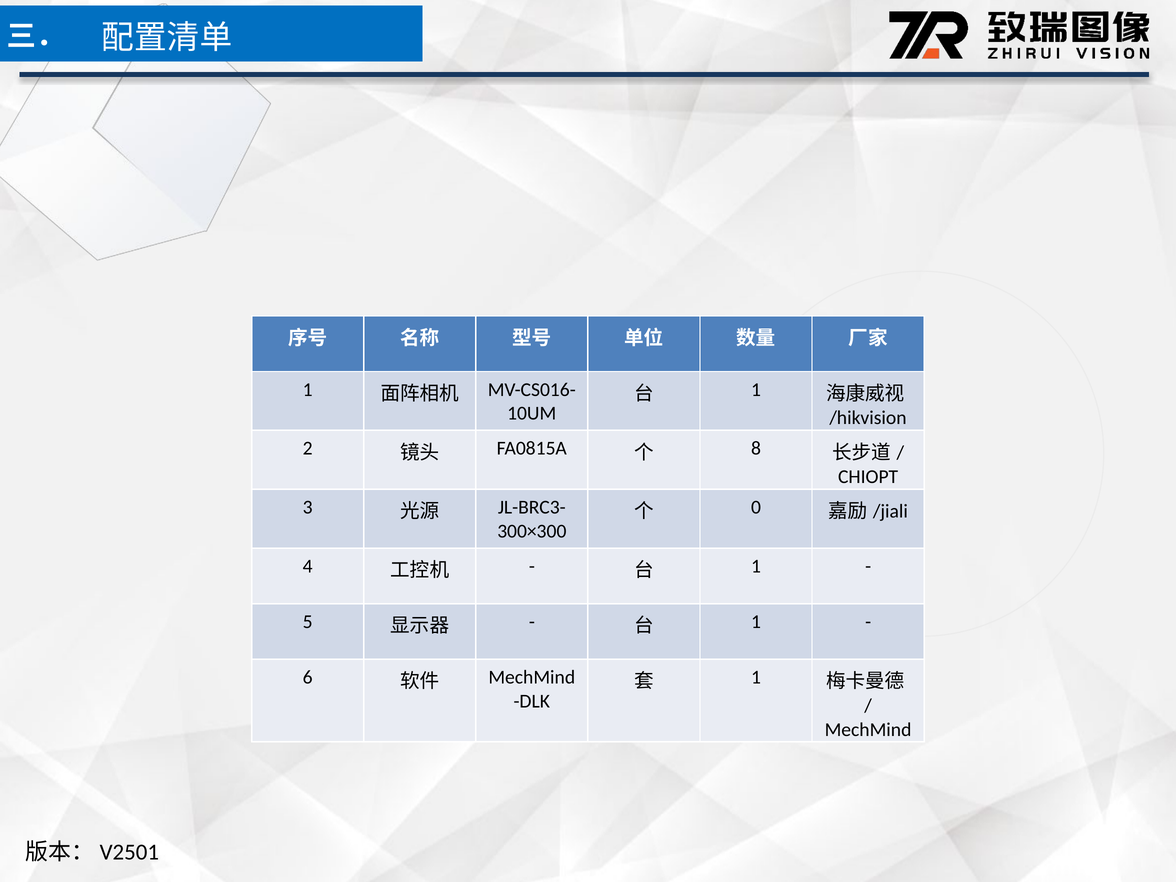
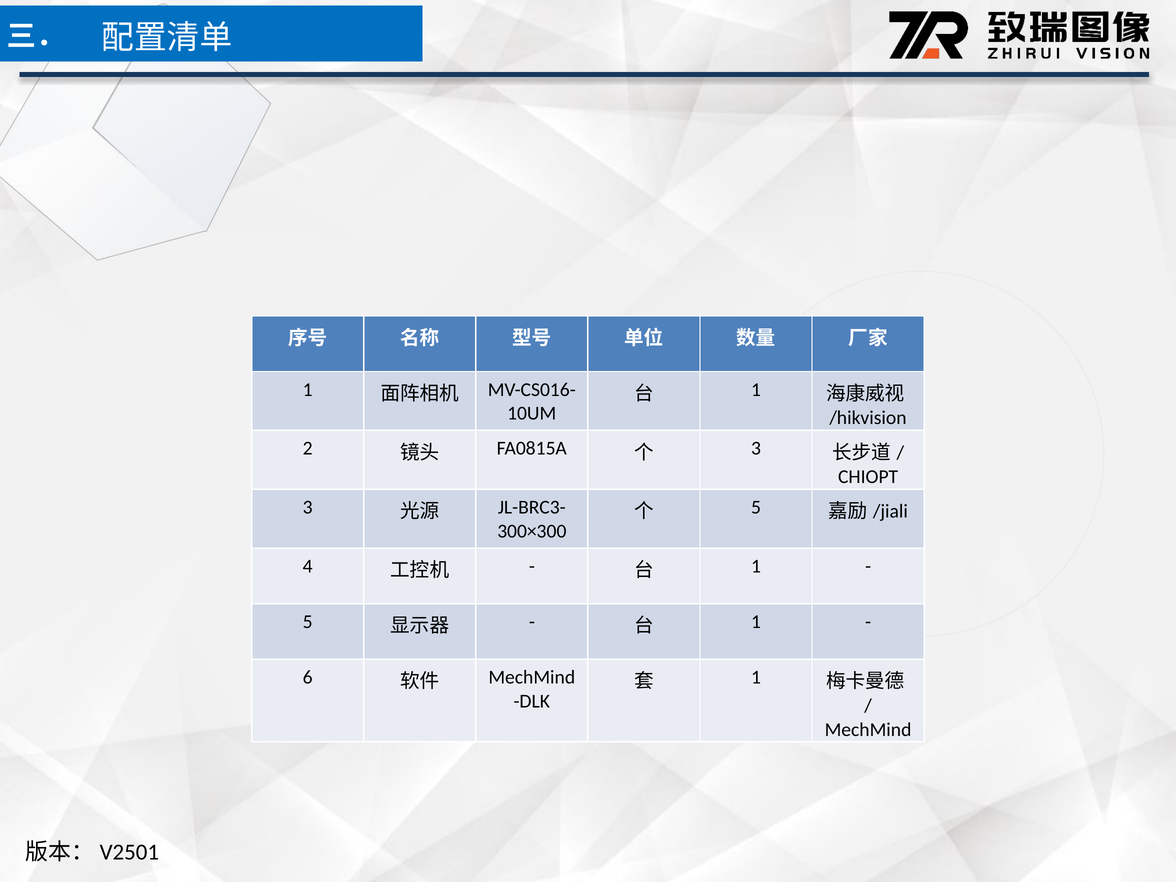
8 at (756, 448): 8 -> 3
0 at (756, 507): 0 -> 5
